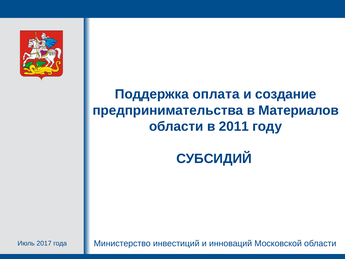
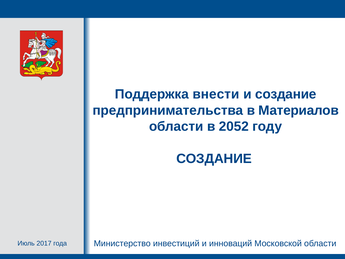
оплата: оплата -> внести
2011: 2011 -> 2052
СУБСИДИЙ at (214, 159): СУБСИДИЙ -> СОЗДАНИЕ
